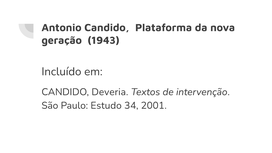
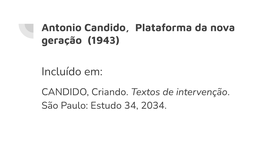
Deveria: Deveria -> Criando
2001: 2001 -> 2034
